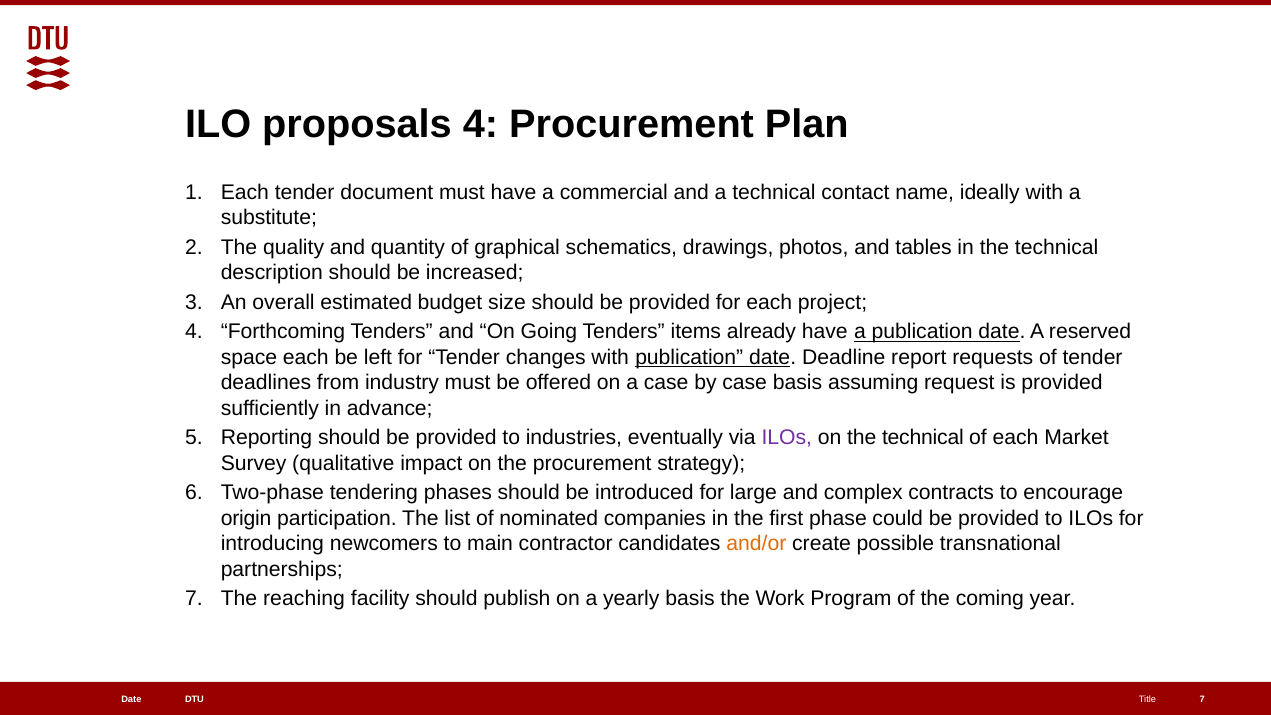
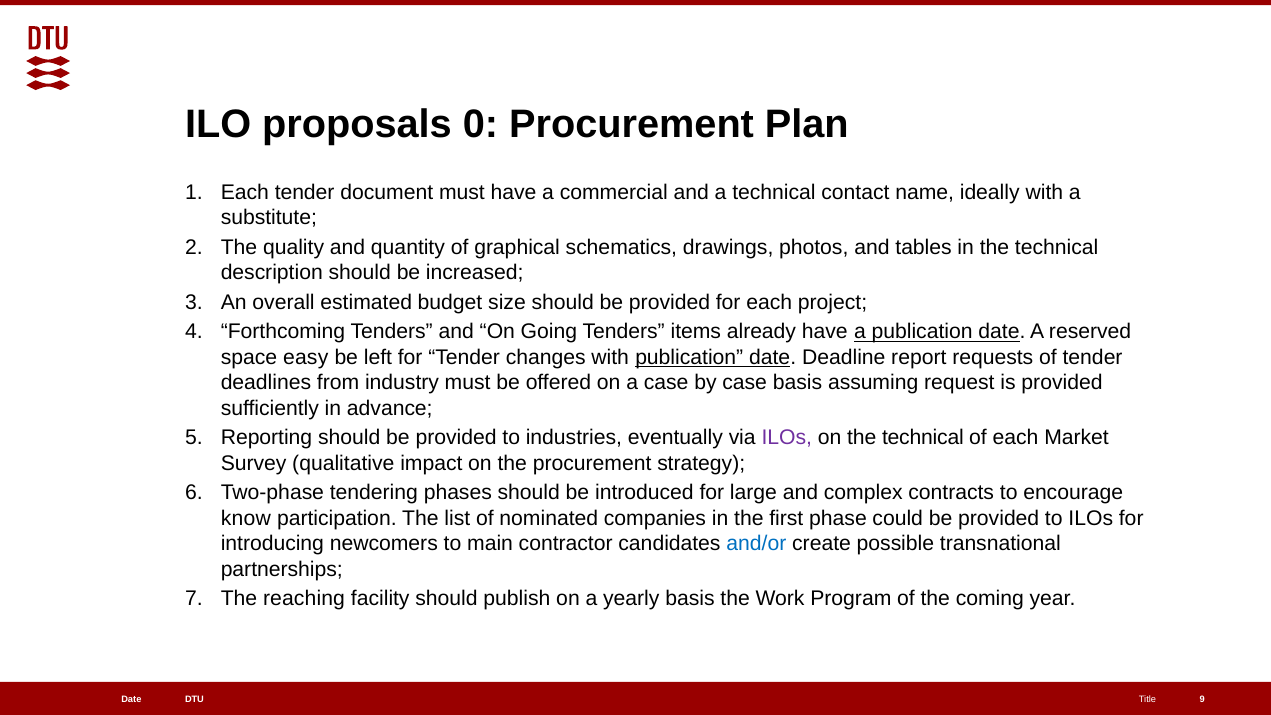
proposals 4: 4 -> 0
space each: each -> easy
origin: origin -> know
and/or colour: orange -> blue
7 at (1202, 699): 7 -> 9
